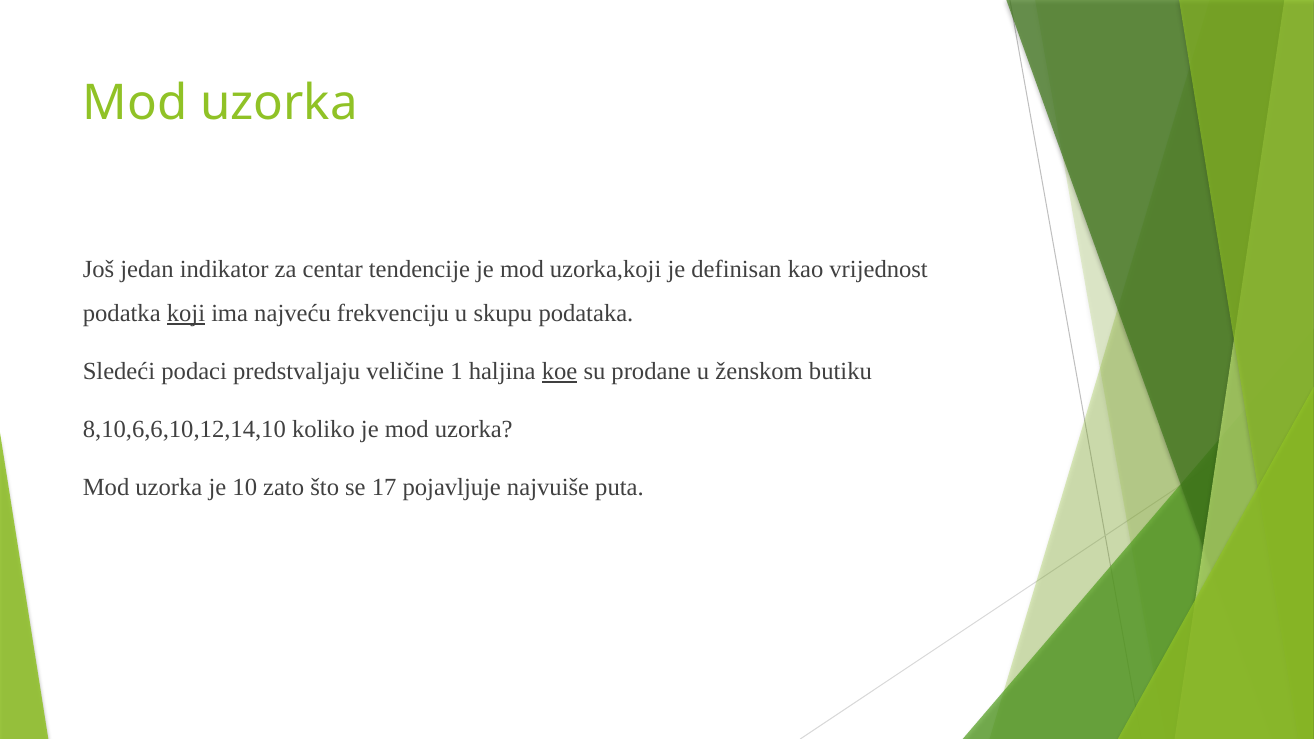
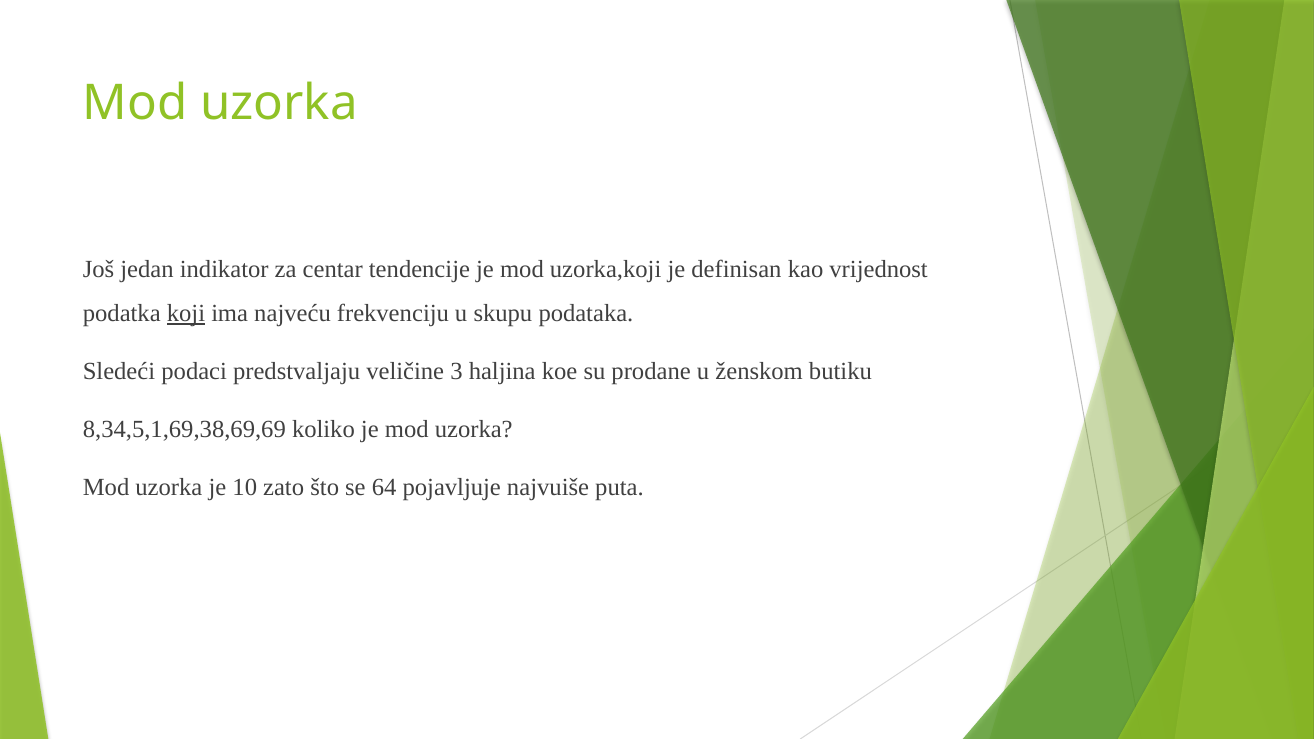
1: 1 -> 3
koe underline: present -> none
8,10,6,6,10,12,14,10: 8,10,6,6,10,12,14,10 -> 8,34,5,1,69,38,69,69
17: 17 -> 64
